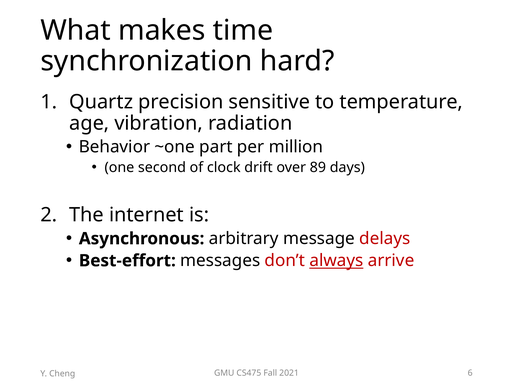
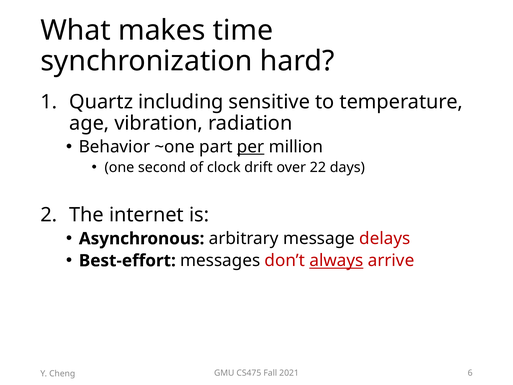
precision: precision -> including
per underline: none -> present
89: 89 -> 22
